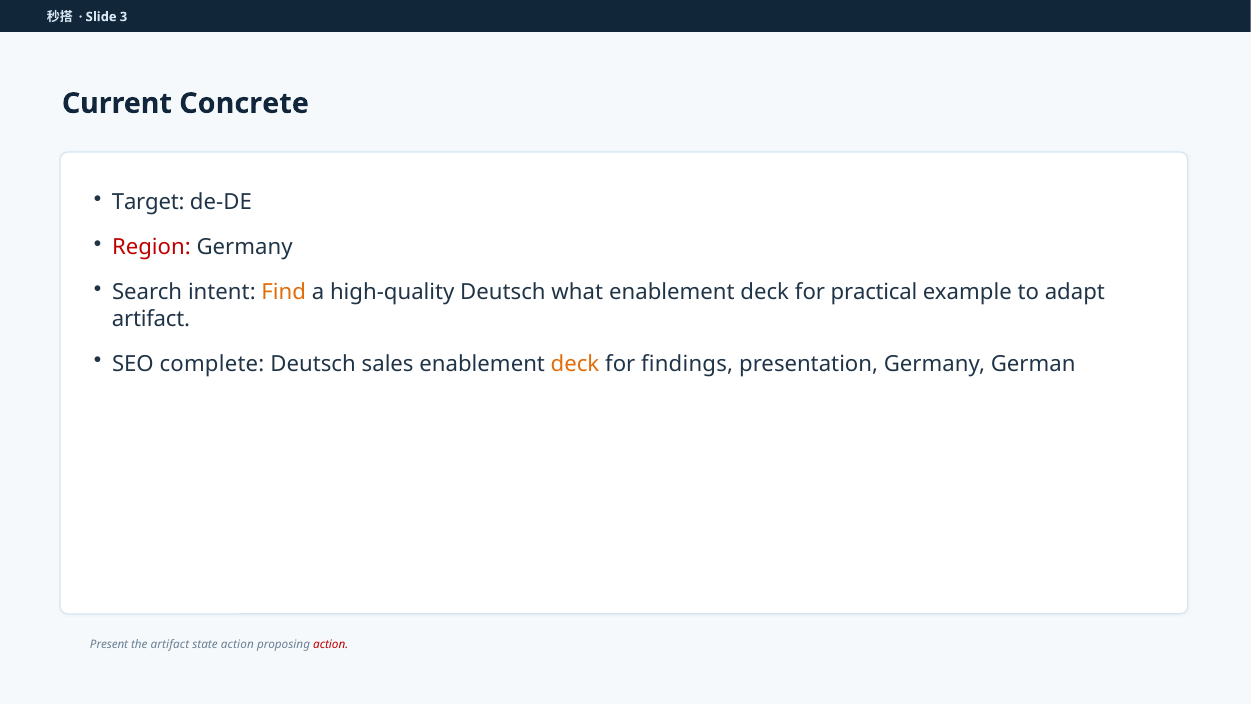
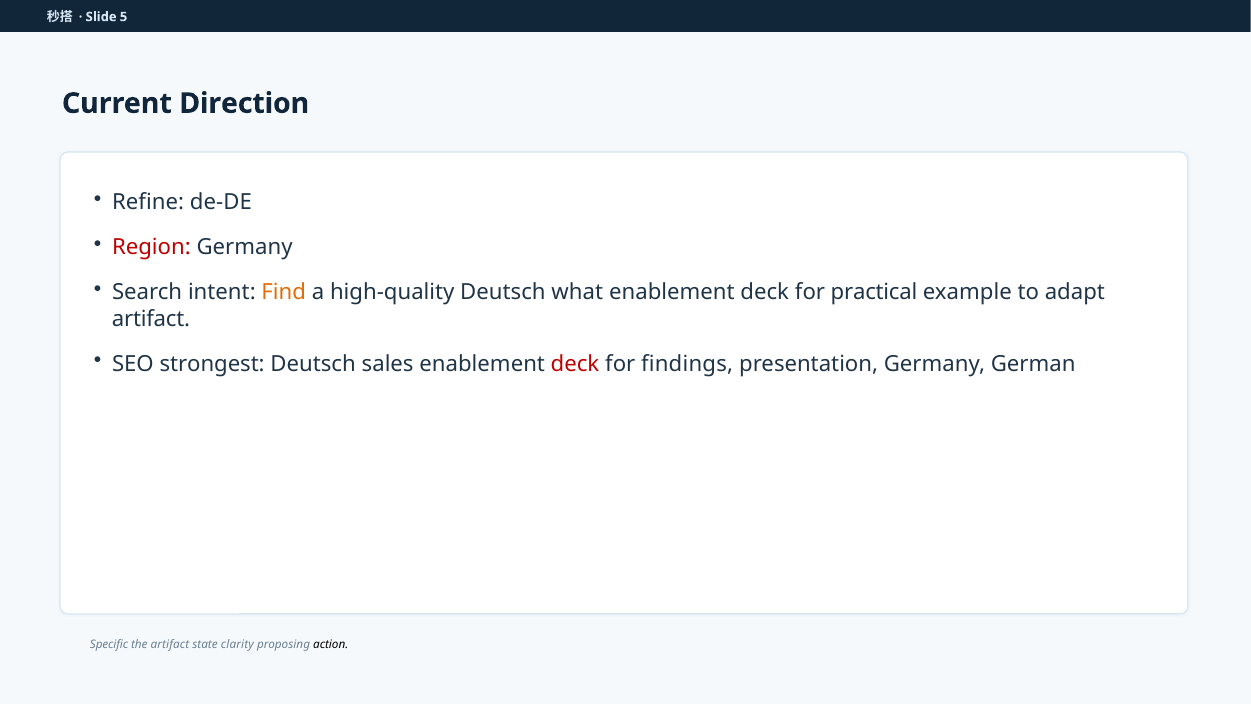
3: 3 -> 5
Concrete: Concrete -> Direction
Target: Target -> Refine
complete: complete -> strongest
deck at (575, 364) colour: orange -> red
Present: Present -> Specific
state action: action -> clarity
action at (331, 644) colour: red -> black
